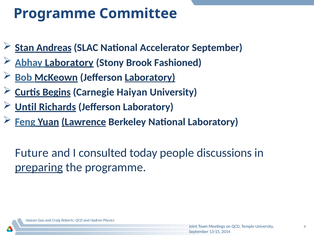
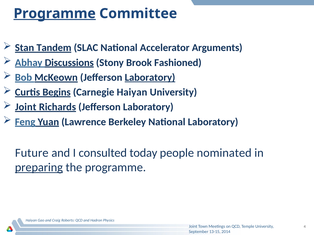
Programme at (55, 14) underline: none -> present
Andreas: Andreas -> Tandem
Accelerator September: September -> Arguments
Abhay Laboratory: Laboratory -> Discussions
Until at (26, 107): Until -> Joint
Lawrence underline: present -> none
discussions: discussions -> nominated
